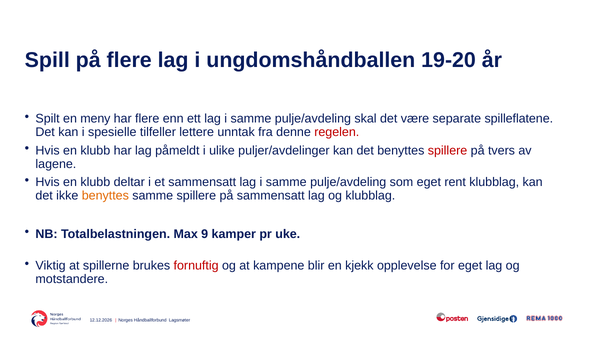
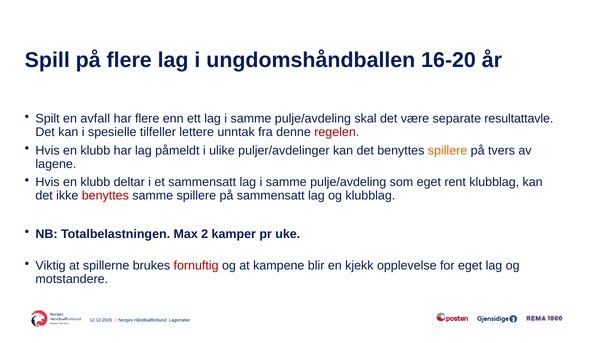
19-20: 19-20 -> 16-20
meny: meny -> avfall
spilleflatene: spilleflatene -> resultattavle
spillere at (448, 150) colour: red -> orange
benyttes at (105, 195) colour: orange -> red
9: 9 -> 2
